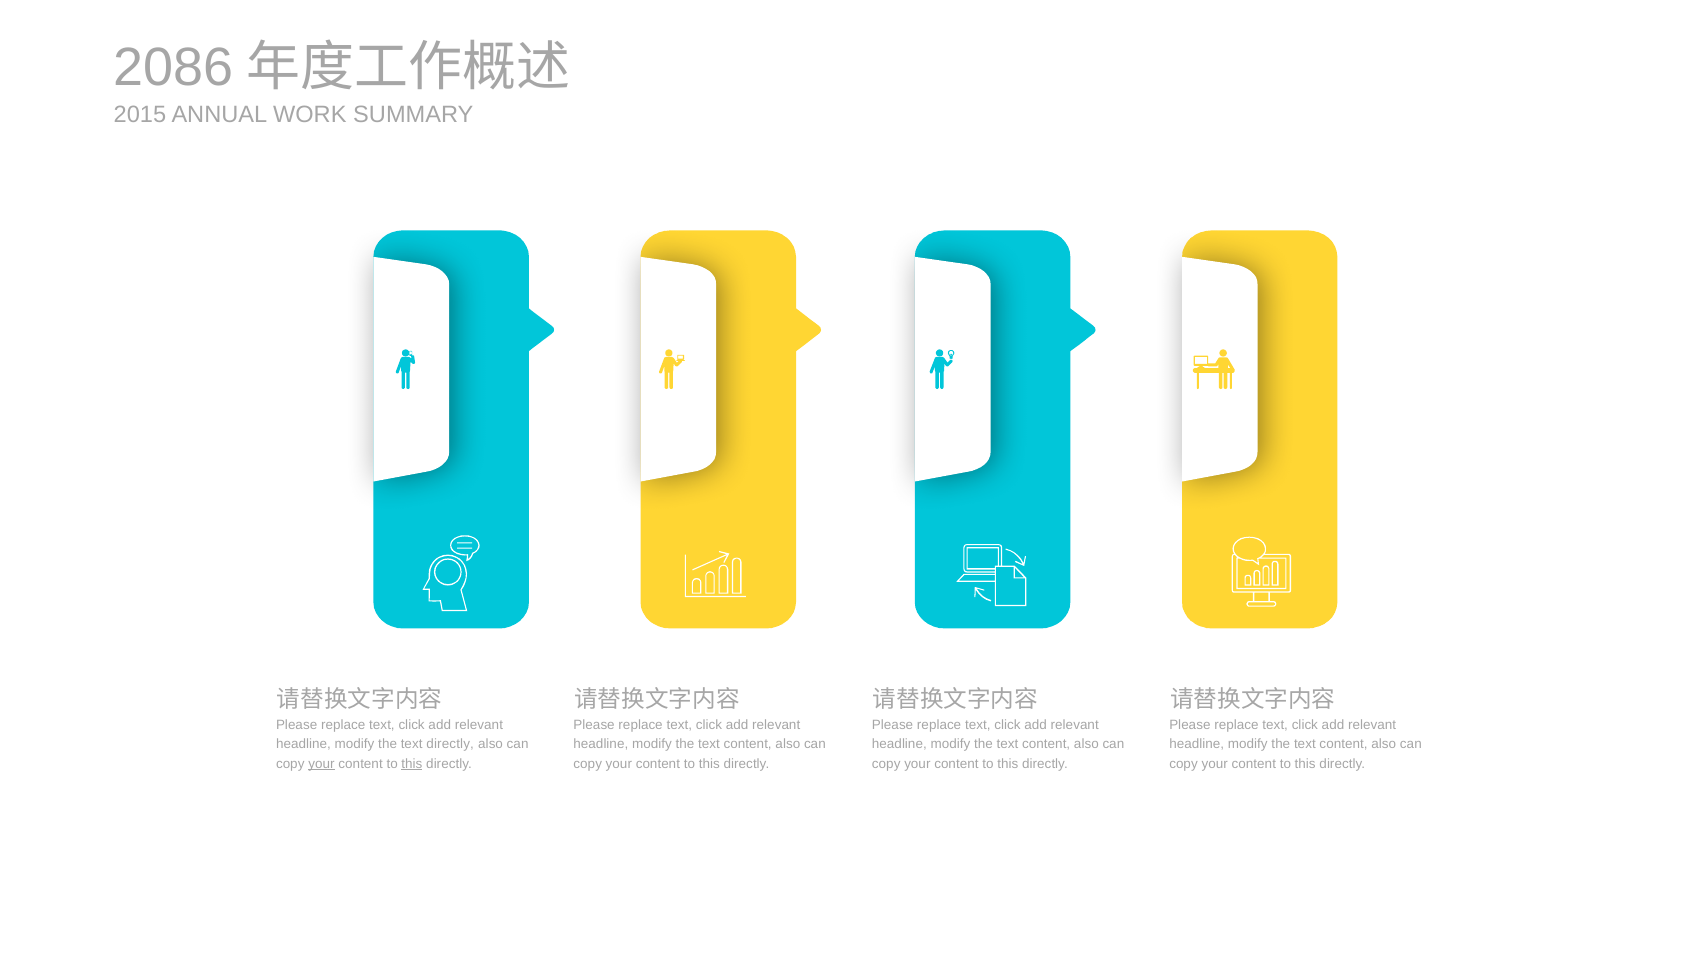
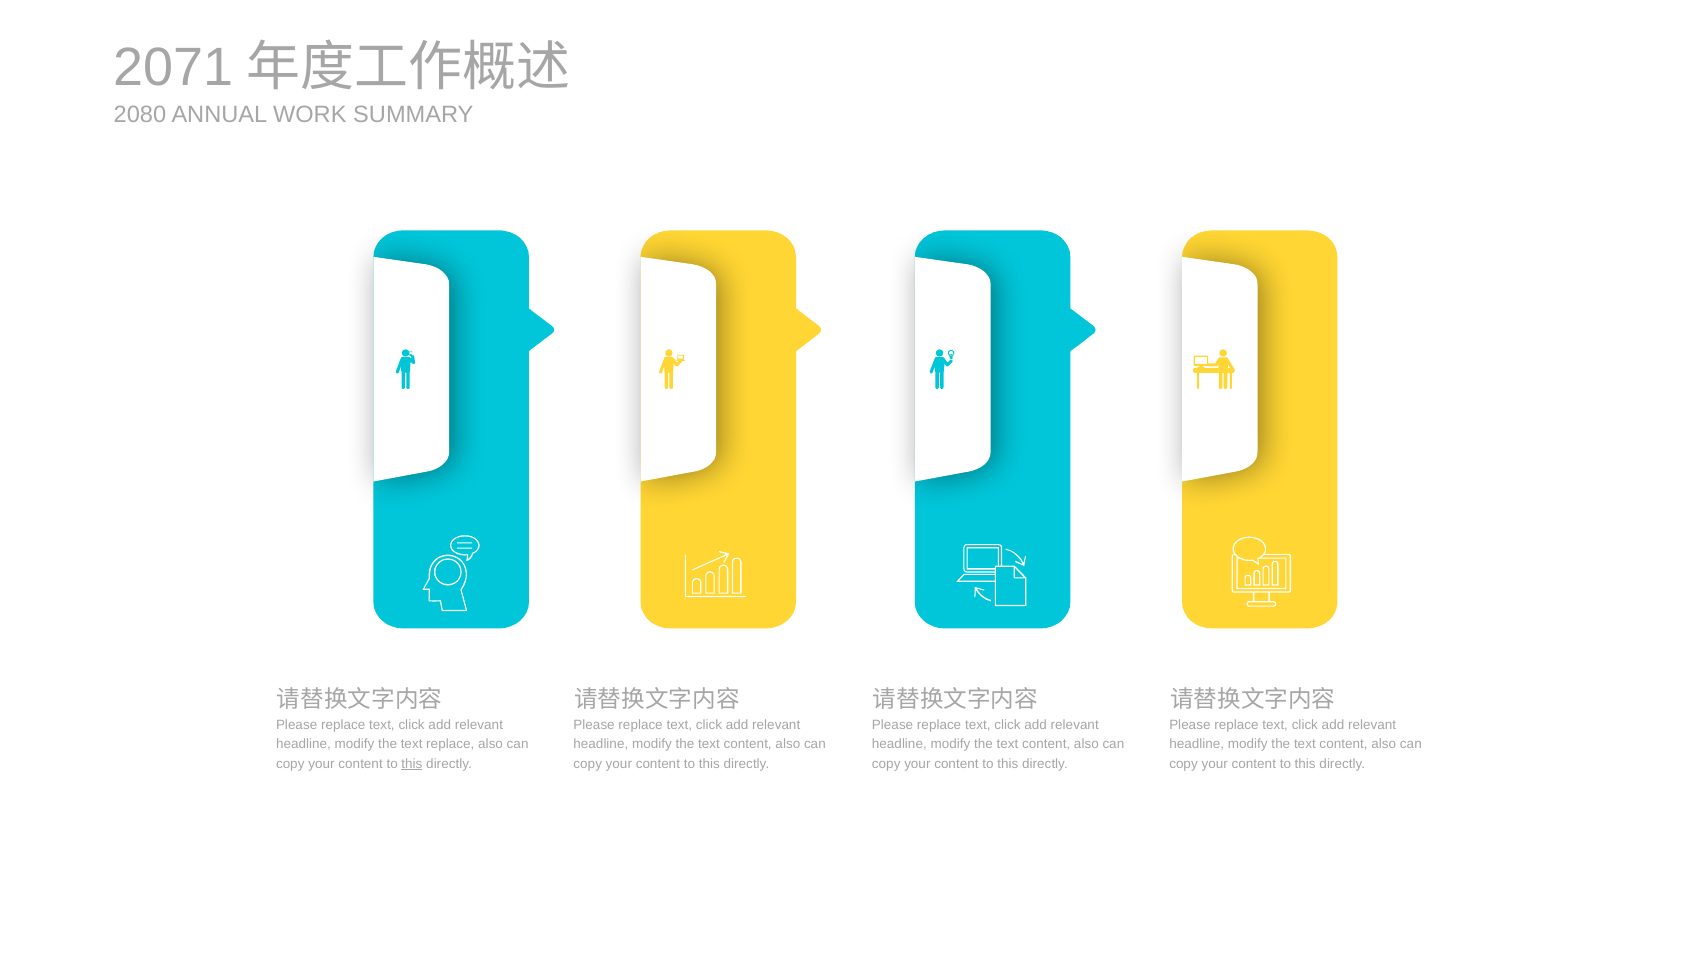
2086: 2086 -> 2071
2015: 2015 -> 2080
text directly: directly -> replace
your at (322, 763) underline: present -> none
